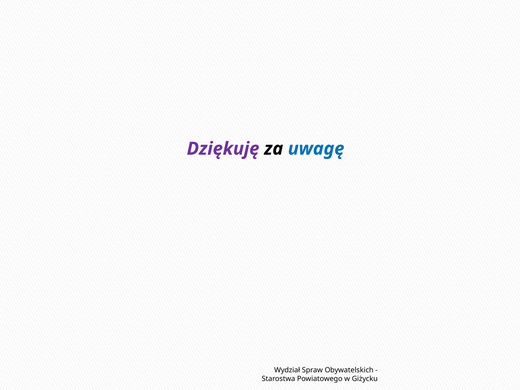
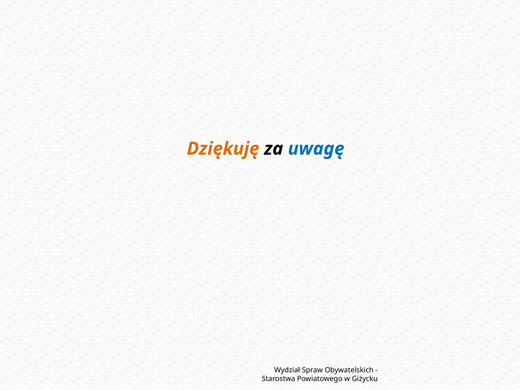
Dziękuję colour: purple -> orange
